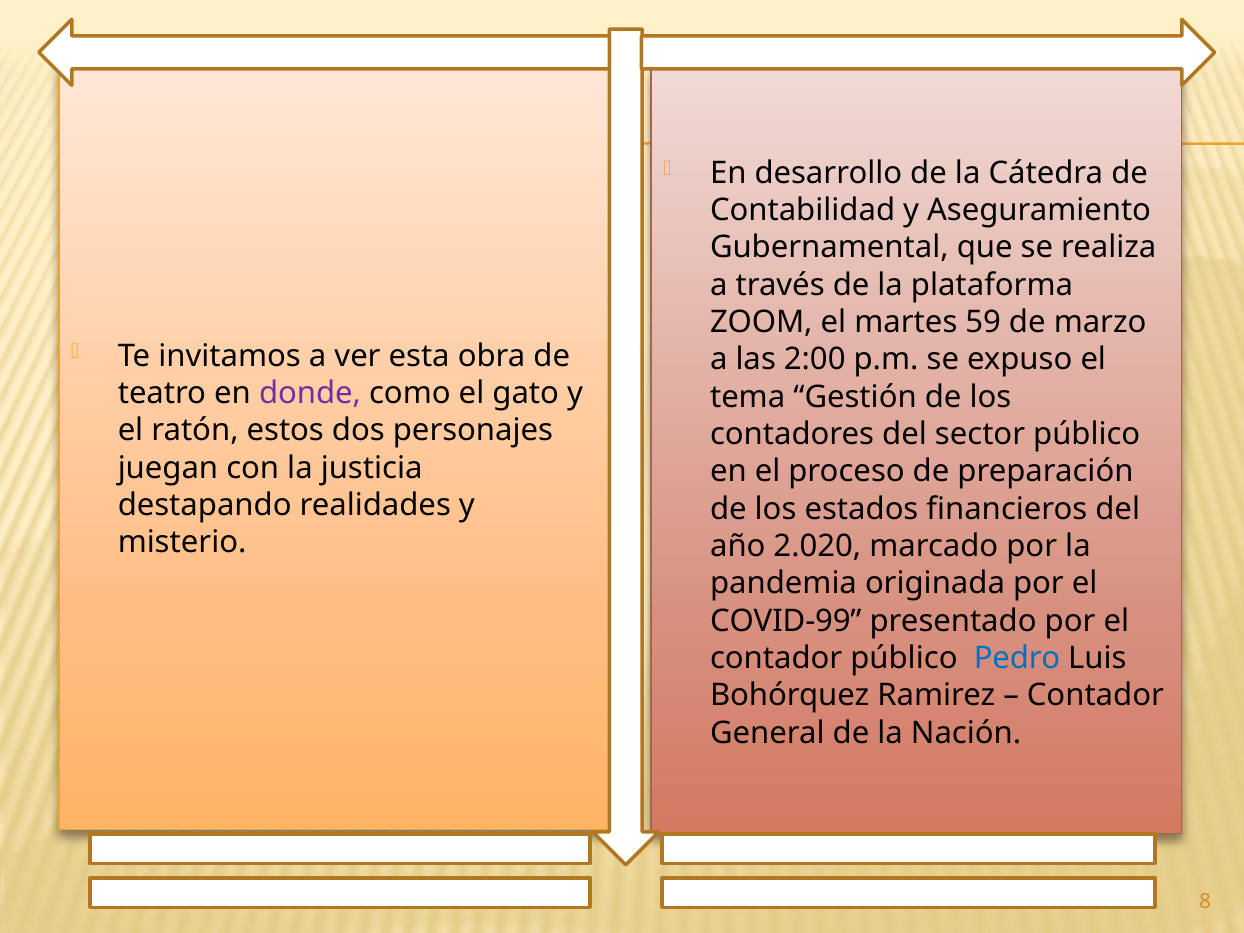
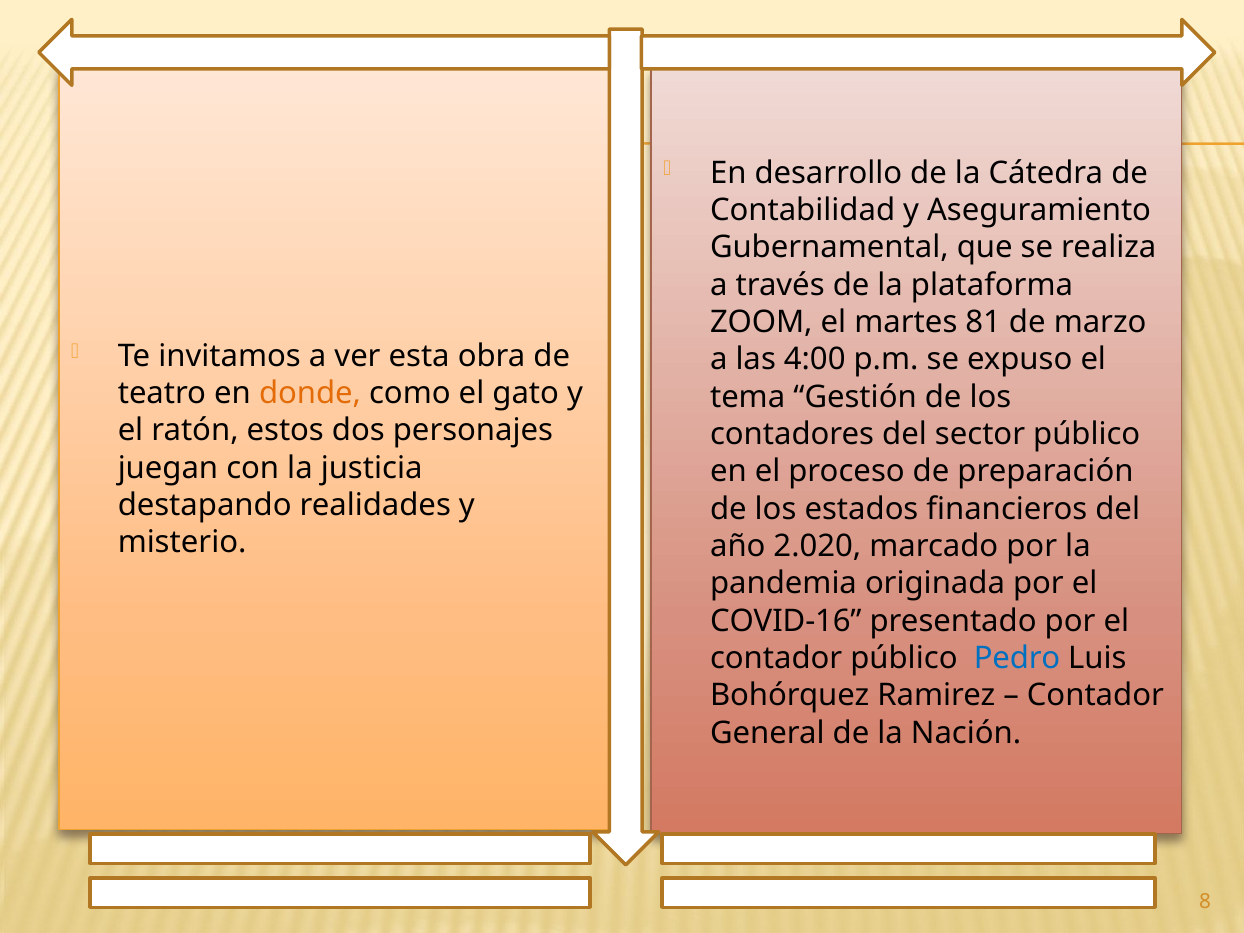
59: 59 -> 81
2:00: 2:00 -> 4:00
donde colour: purple -> orange
COVID-99: COVID-99 -> COVID-16
